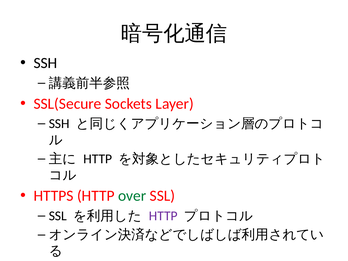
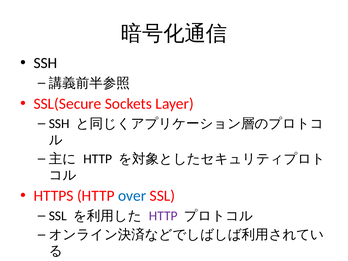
over colour: green -> blue
